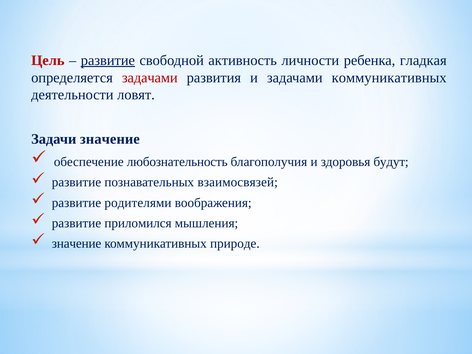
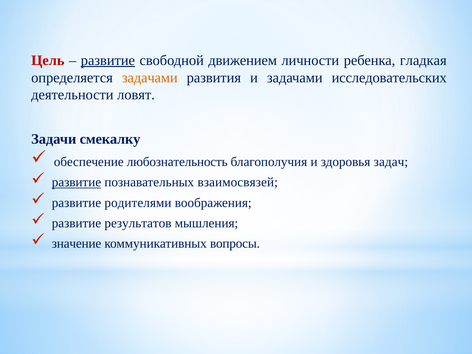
активность: активность -> движением
задачами at (150, 78) colour: red -> orange
задачами коммуникативных: коммуникативных -> исследовательских
Задачи значение: значение -> смекалку
будут: будут -> задач
развитие at (76, 182) underline: none -> present
приломился: приломился -> результатов
природе: природе -> вопросы
